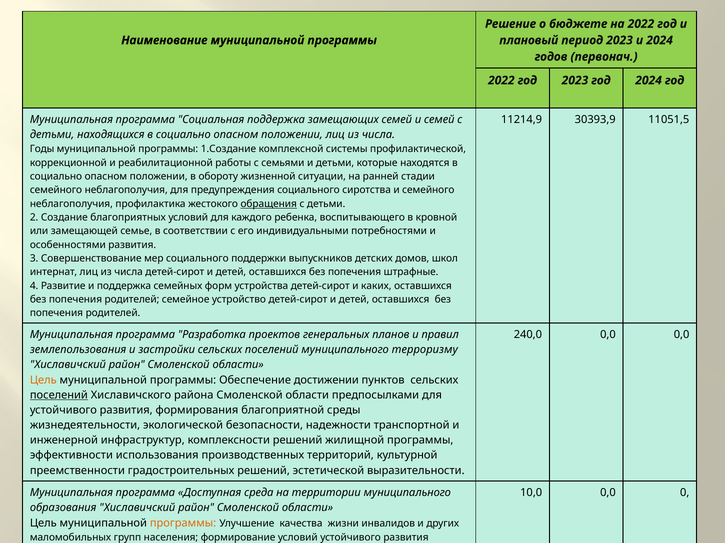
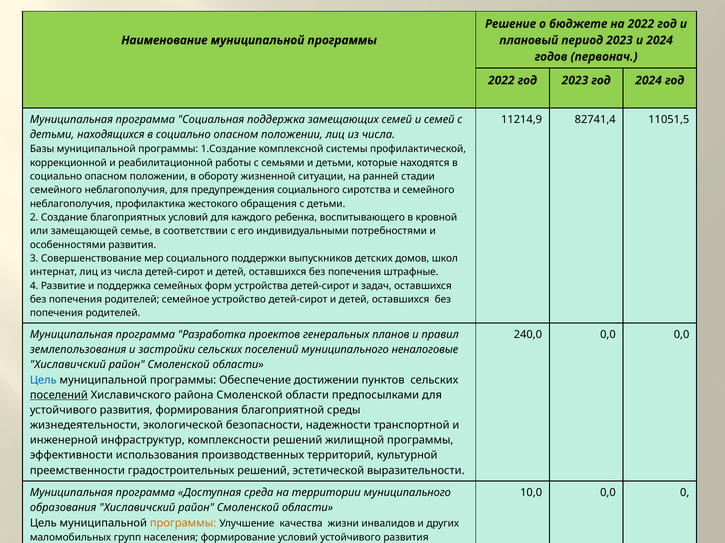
30393,9: 30393,9 -> 82741,4
Годы: Годы -> Базы
обращения underline: present -> none
каких: каких -> задач
терроризму: терроризму -> неналоговые
Цель at (43, 380) colour: orange -> blue
